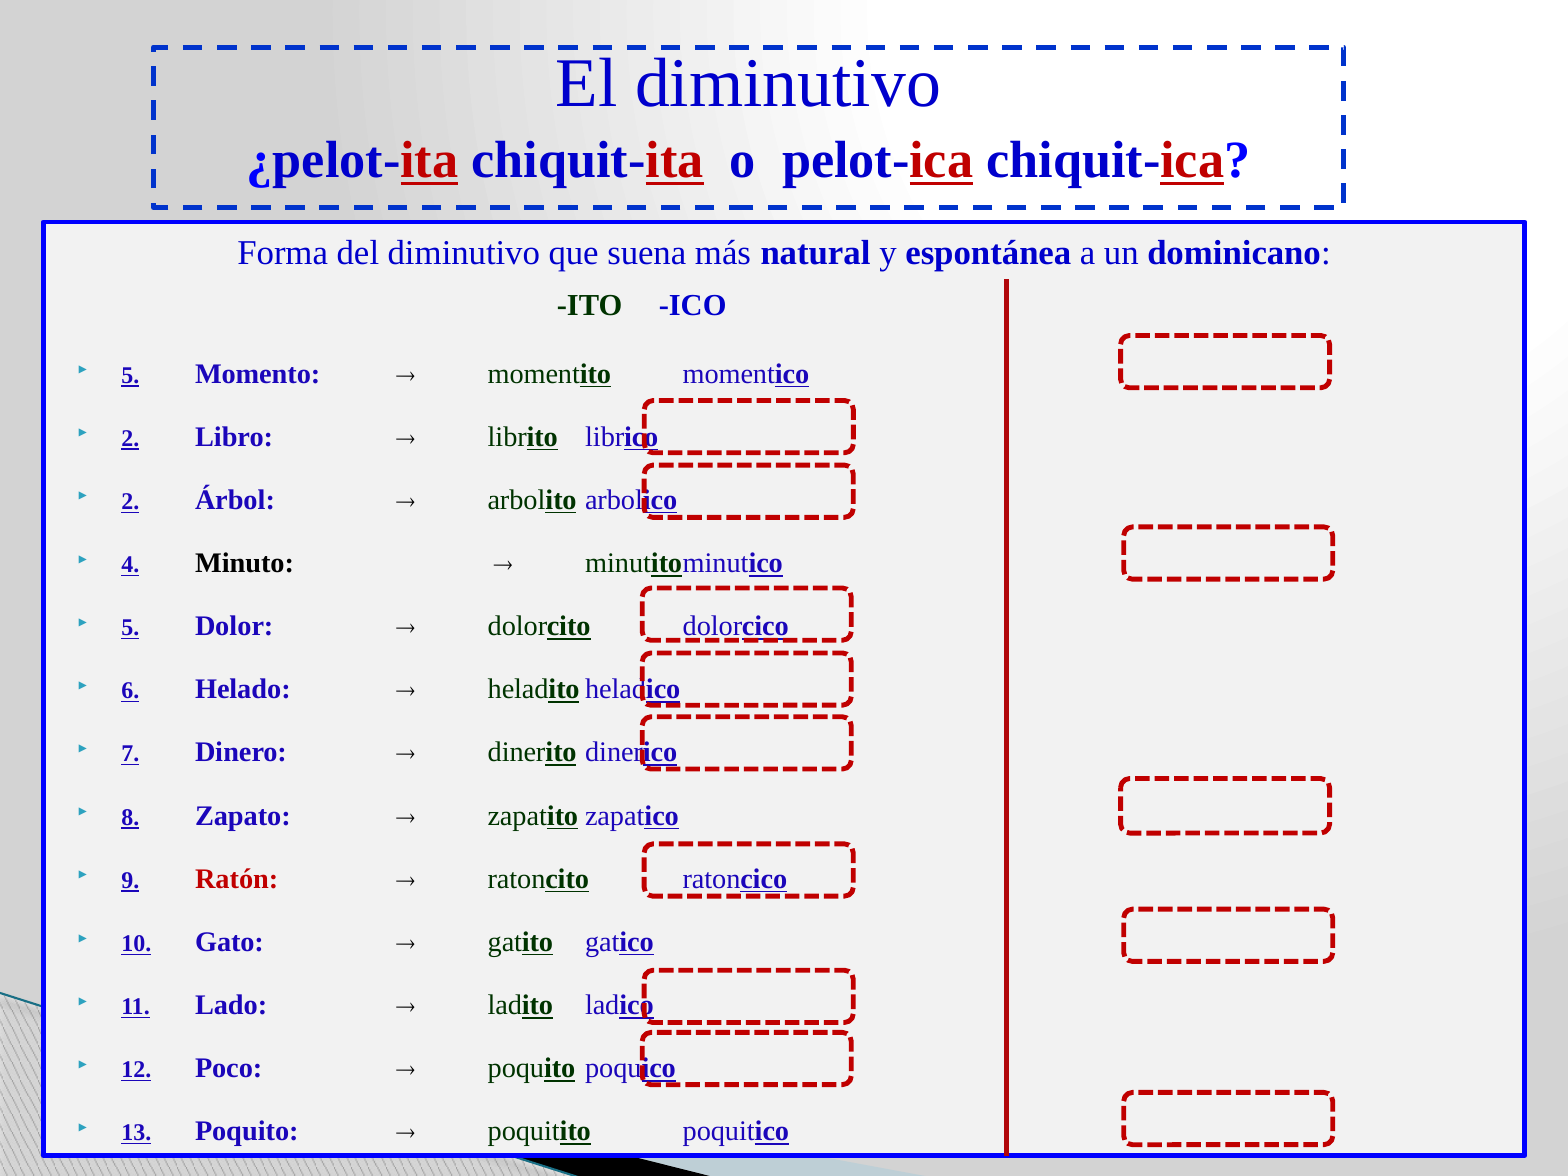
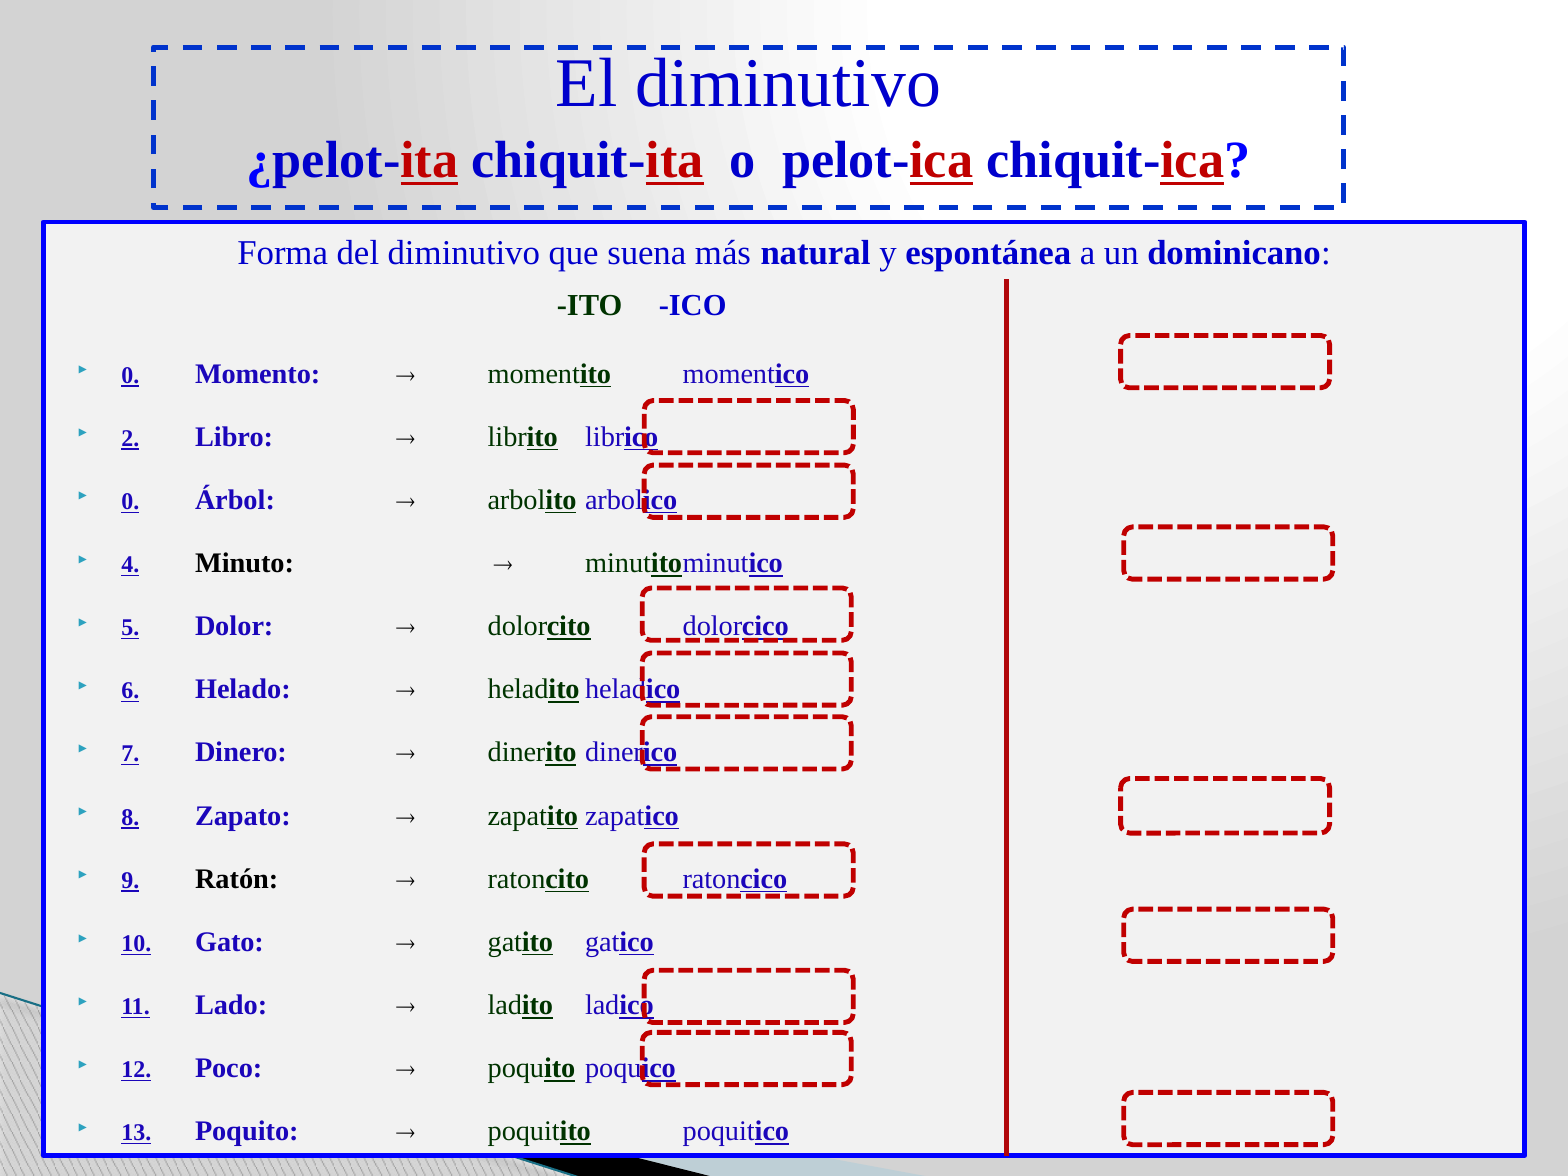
5 at (130, 375): 5 -> 0
2 at (130, 501): 2 -> 0
Ratón colour: red -> black
